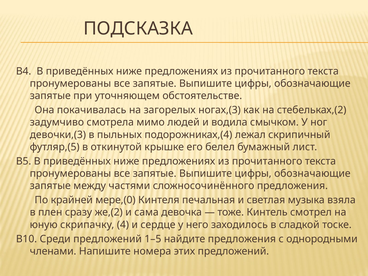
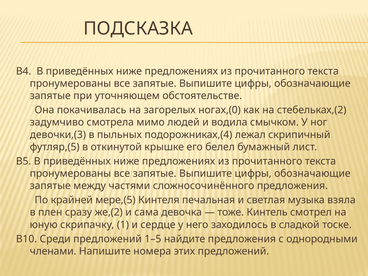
ногах,(3: ногах,(3 -> ногах,(0
мере,(0: мере,(0 -> мере,(5
4: 4 -> 1
